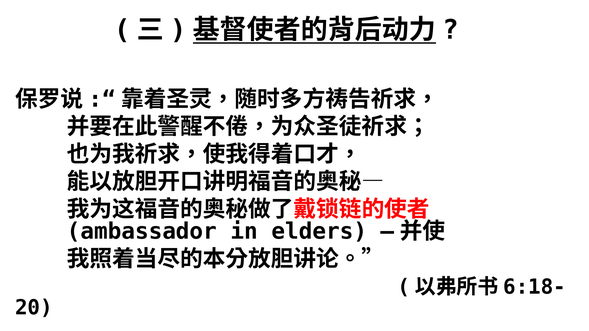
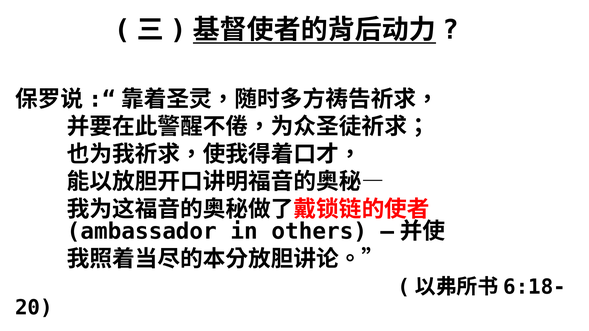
elders: elders -> others
